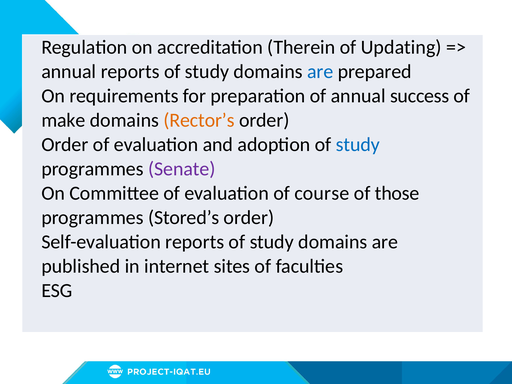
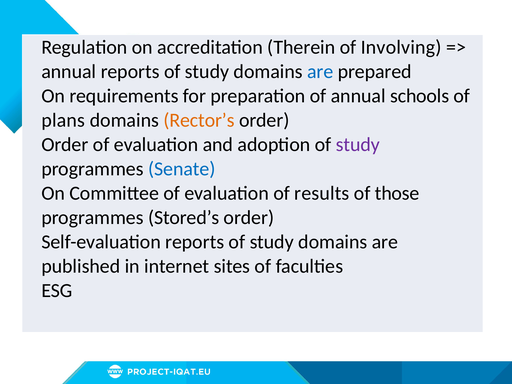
Updating: Updating -> Involving
success: success -> schools
make: make -> plans
study at (358, 144) colour: blue -> purple
Senate colour: purple -> blue
course: course -> results
